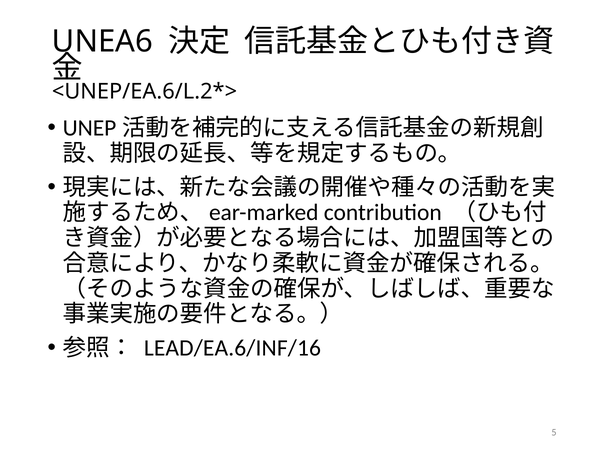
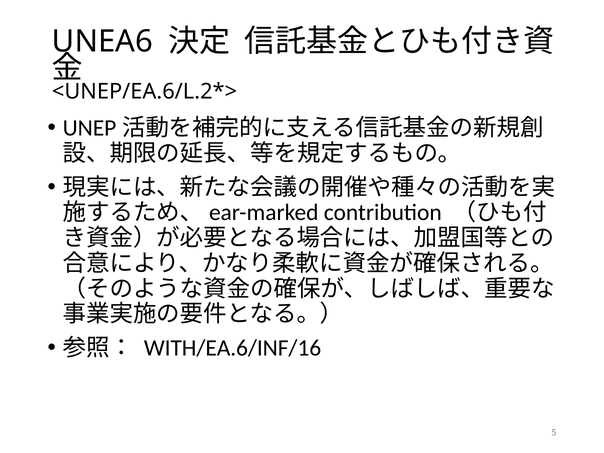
LEAD/EA.6/INF/16: LEAD/EA.6/INF/16 -> WITH/EA.6/INF/16
